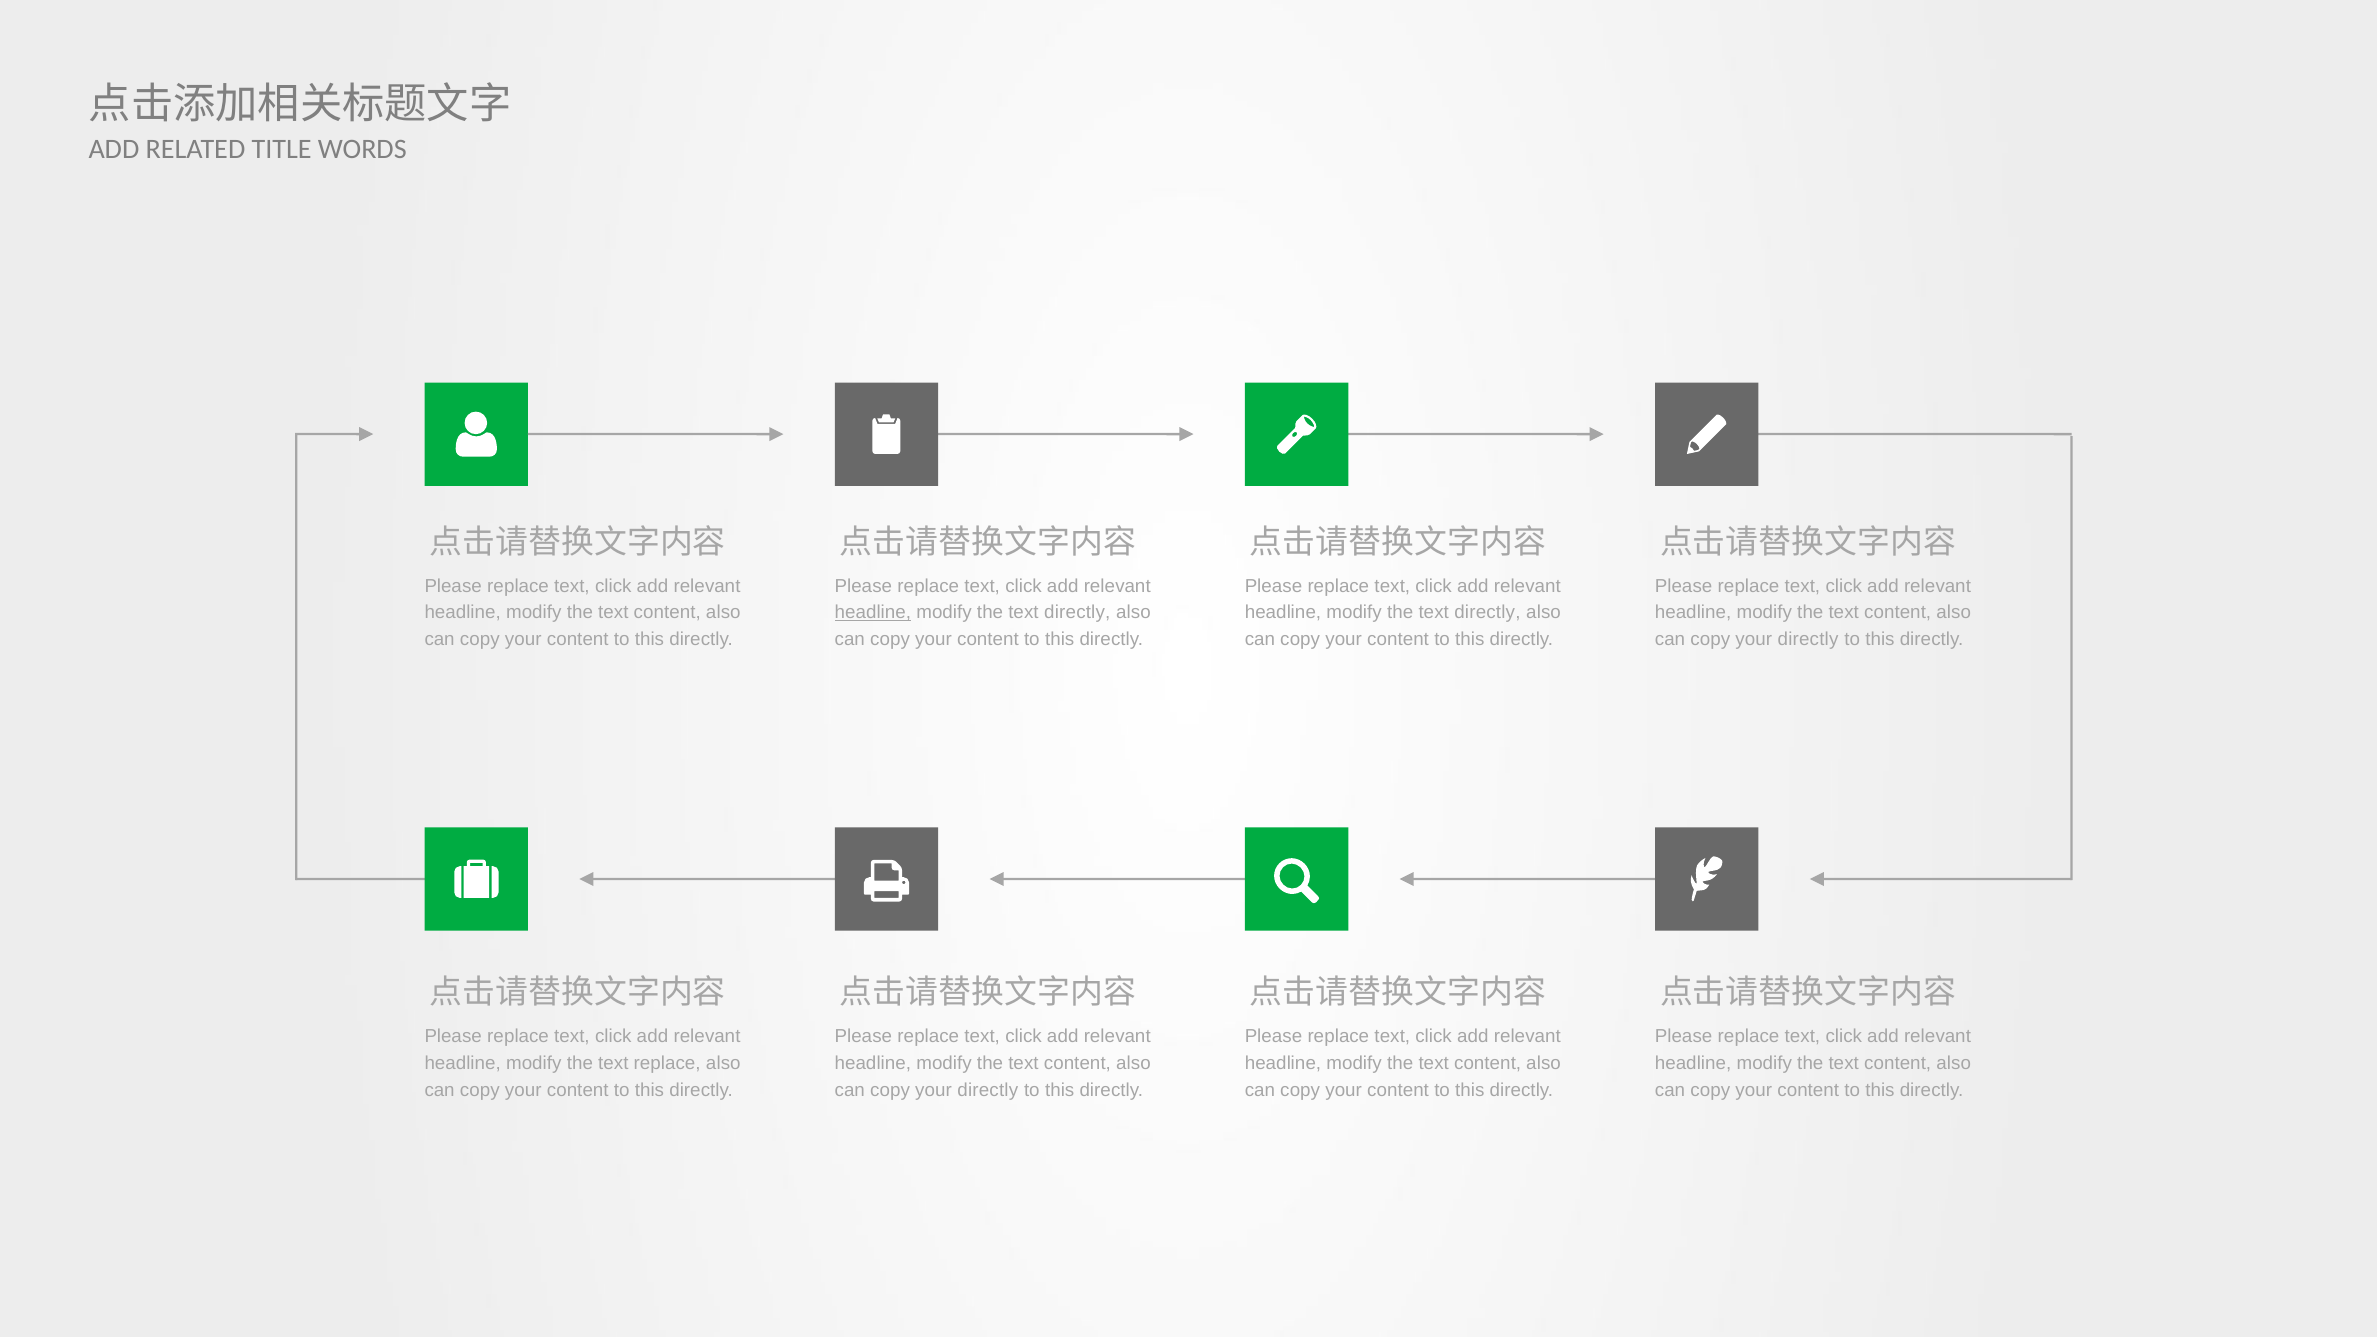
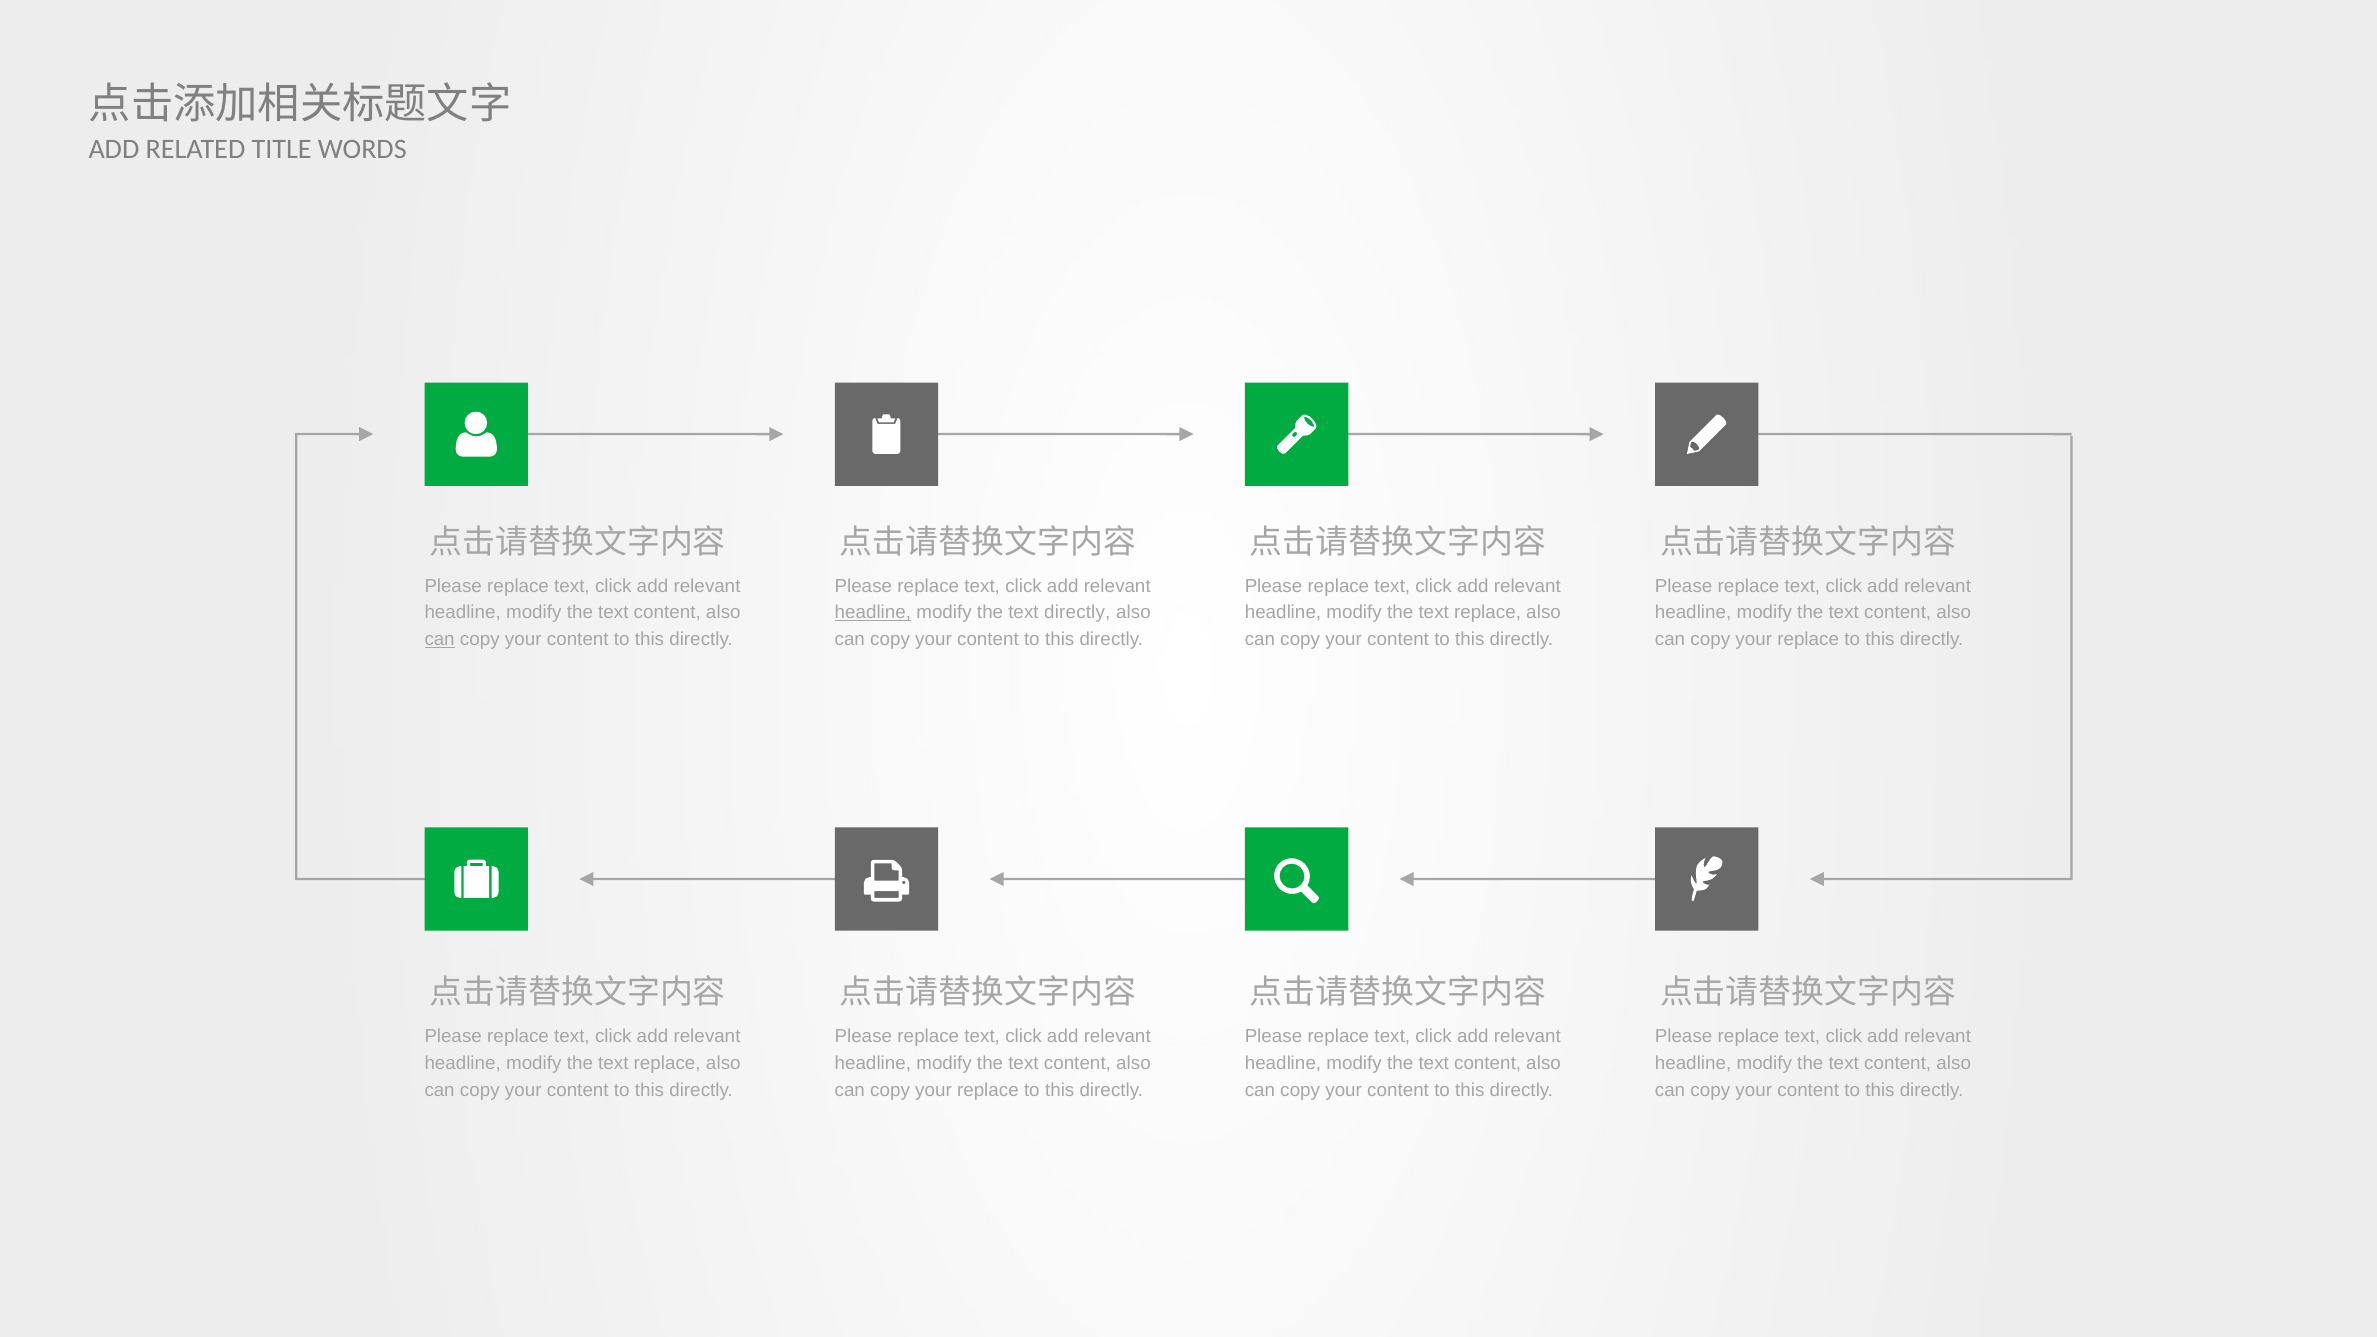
directly at (1487, 613): directly -> replace
can at (440, 640) underline: none -> present
directly at (1808, 640): directly -> replace
directly at (988, 1090): directly -> replace
